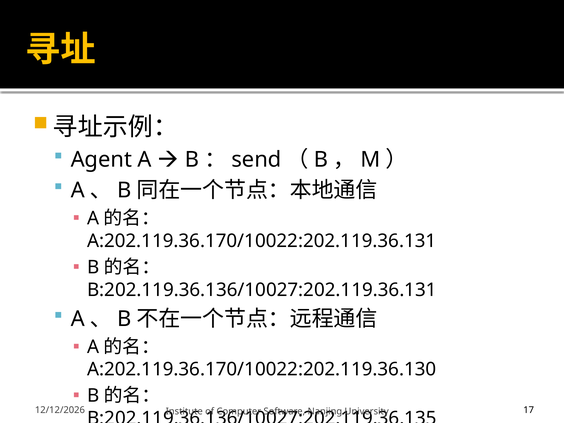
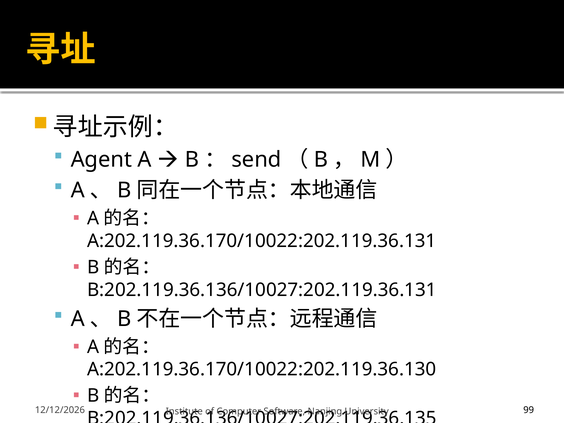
17: 17 -> 99
